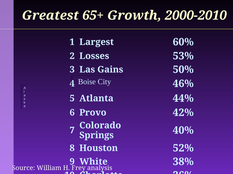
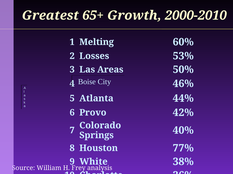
Largest: Largest -> Melting
Gains: Gains -> Areas
52%: 52% -> 77%
